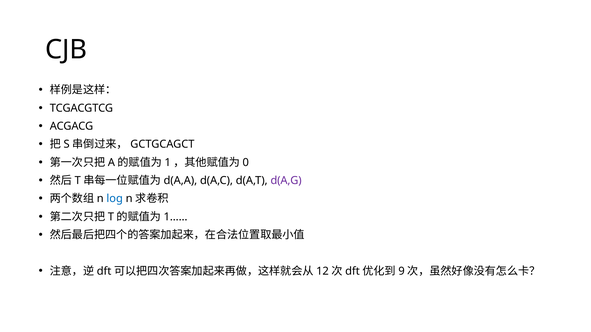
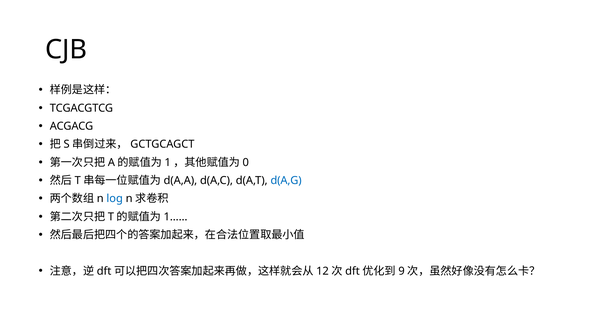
d(A,G colour: purple -> blue
